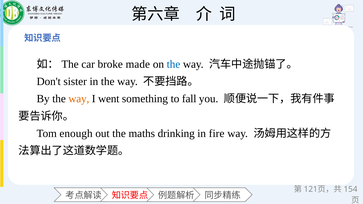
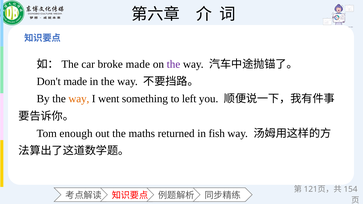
the at (173, 64) colour: blue -> purple
Don't sister: sister -> made
fall: fall -> left
drinking: drinking -> returned
fire: fire -> fish
